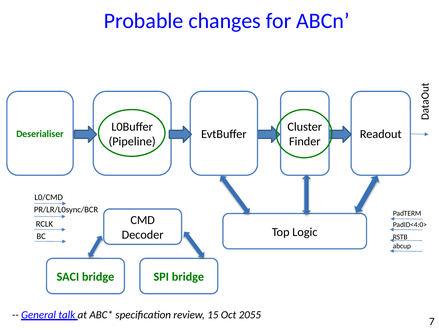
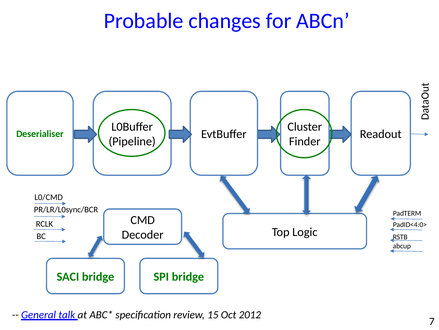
2055: 2055 -> 2012
